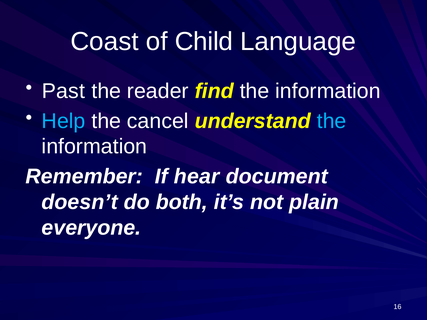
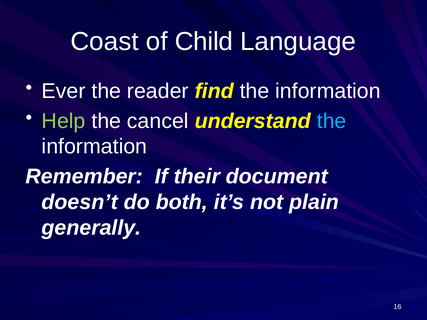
Past: Past -> Ever
Help colour: light blue -> light green
hear: hear -> their
everyone: everyone -> generally
